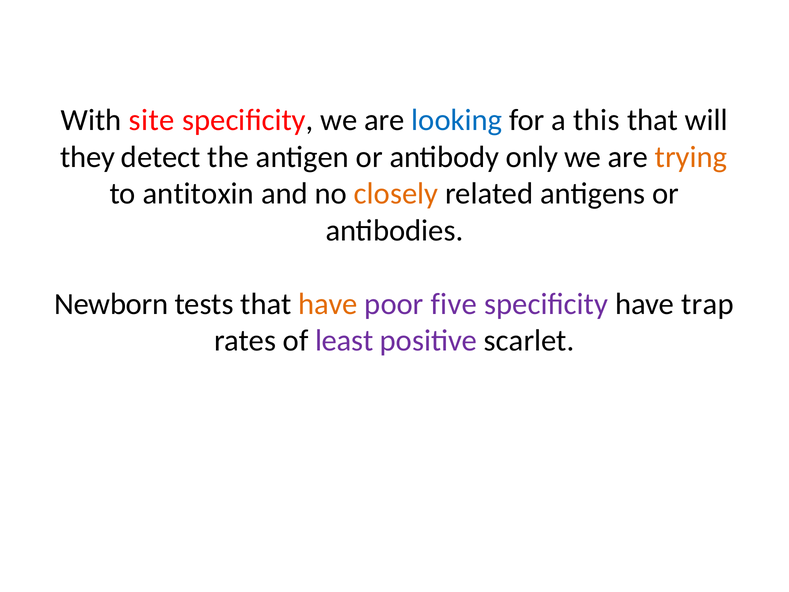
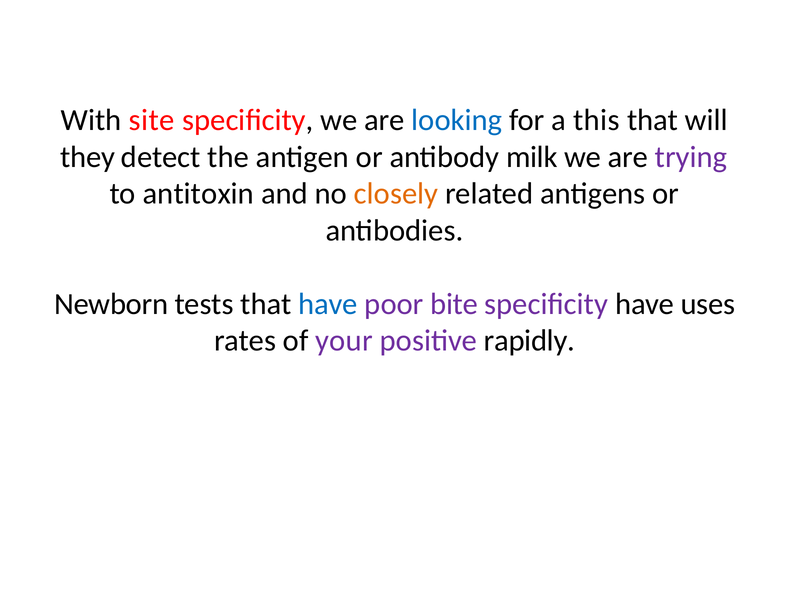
only: only -> milk
trying colour: orange -> purple
have at (328, 304) colour: orange -> blue
five: five -> bite
trap: trap -> uses
least: least -> your
scarlet: scarlet -> rapidly
